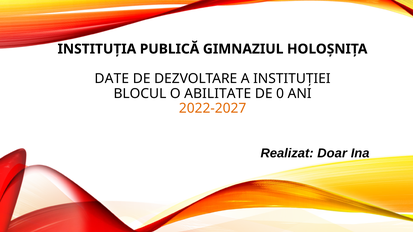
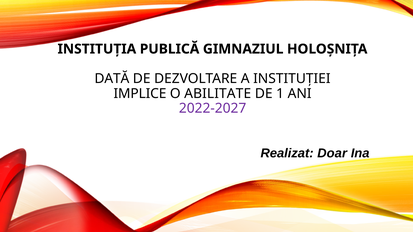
DATE: DATE -> DATĂ
BLOCUL: BLOCUL -> IMPLICE
0: 0 -> 1
2022-2027 colour: orange -> purple
